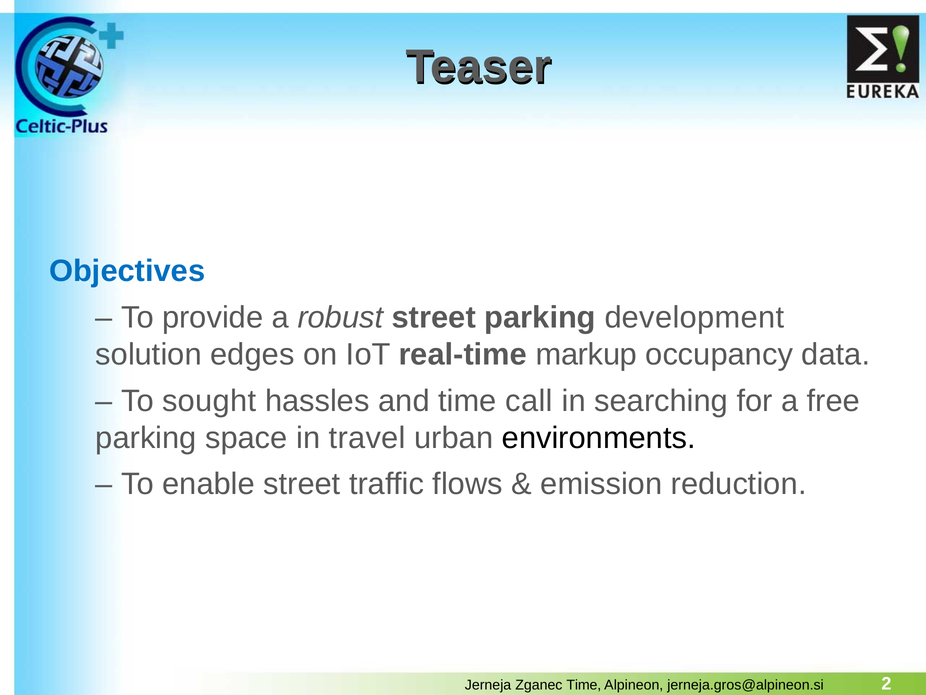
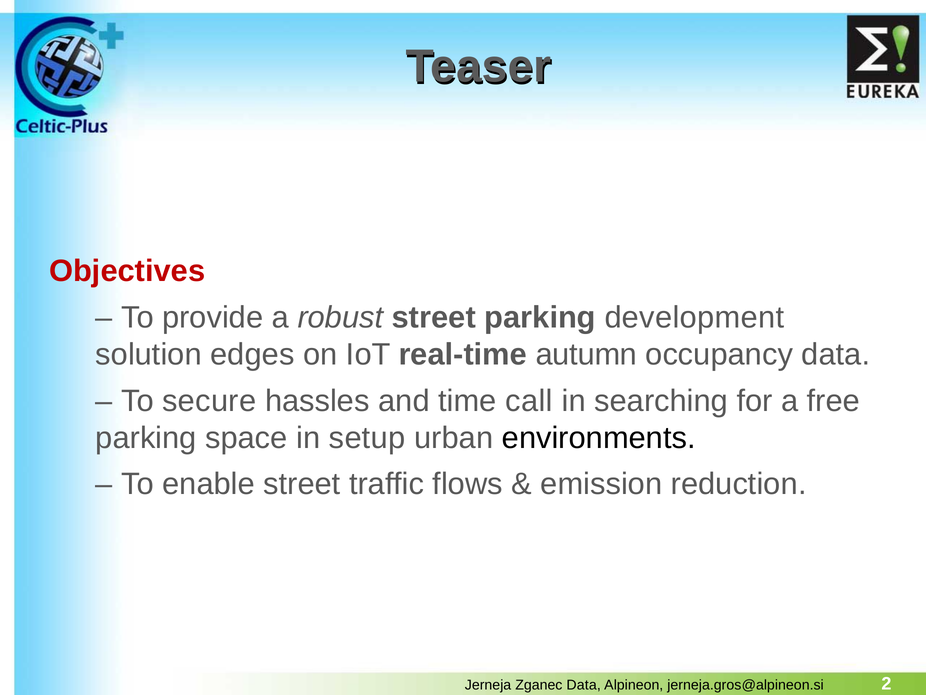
Objectives colour: blue -> red
markup: markup -> autumn
sought: sought -> secure
travel: travel -> setup
Zganec Time: Time -> Data
